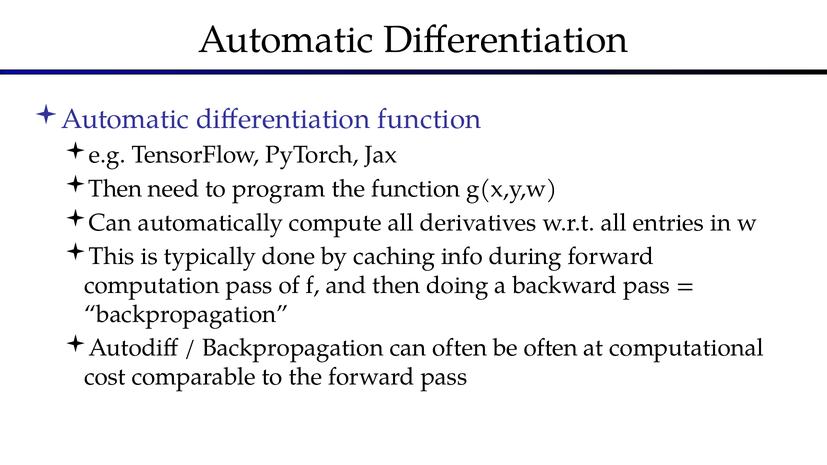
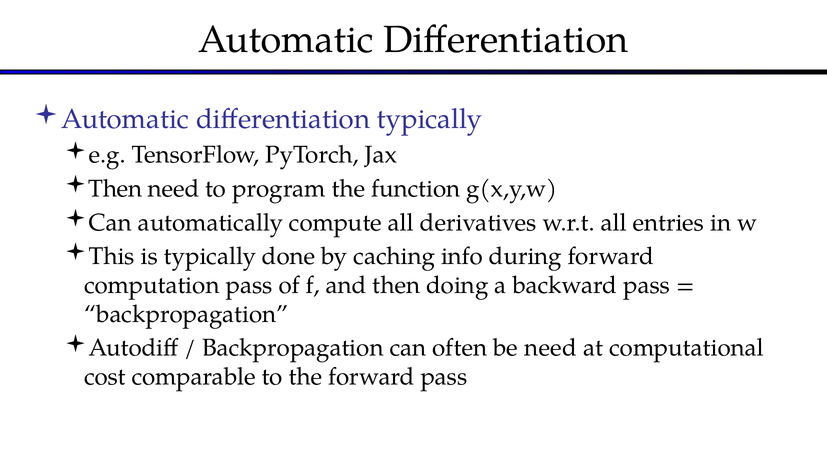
differentiation function: function -> typically
be often: often -> need
